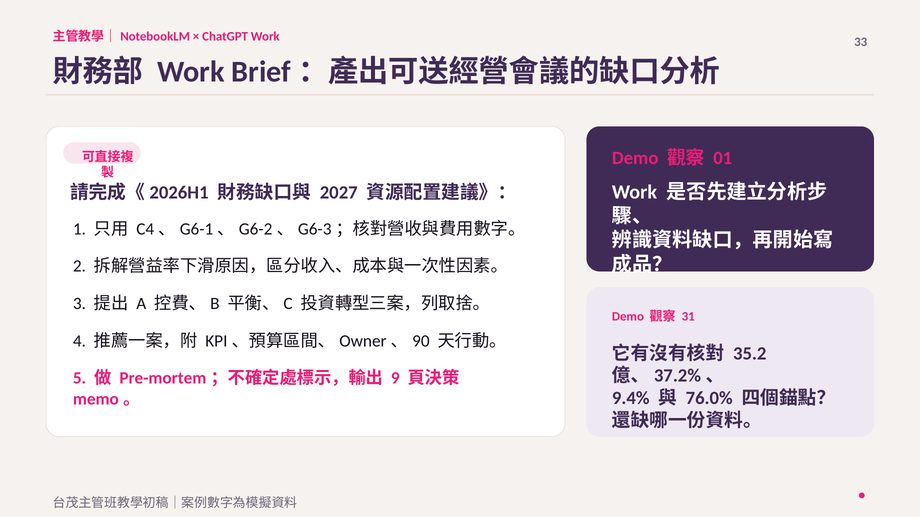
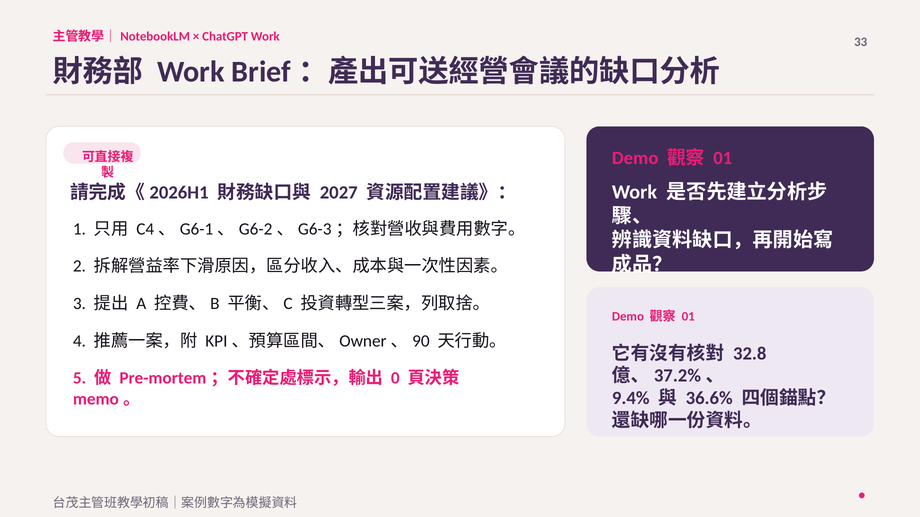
31 at (688, 317): 31 -> 01
35.2: 35.2 -> 32.8
9: 9 -> 0
76.0%: 76.0% -> 36.6%
